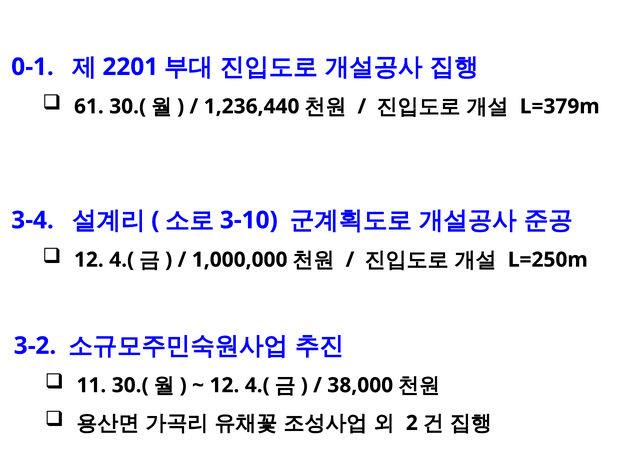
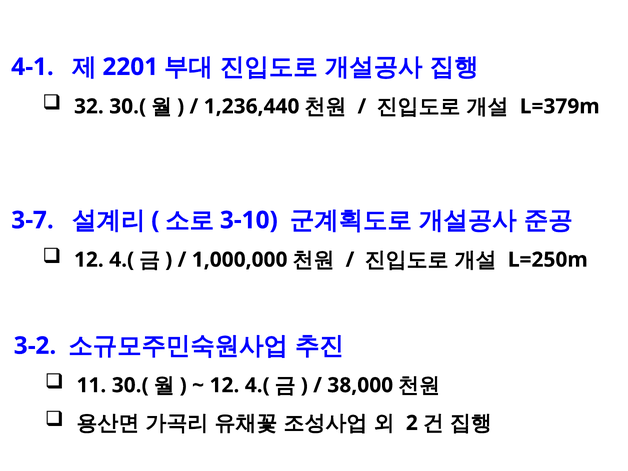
0-1: 0-1 -> 4-1
61: 61 -> 32
3-4: 3-4 -> 3-7
